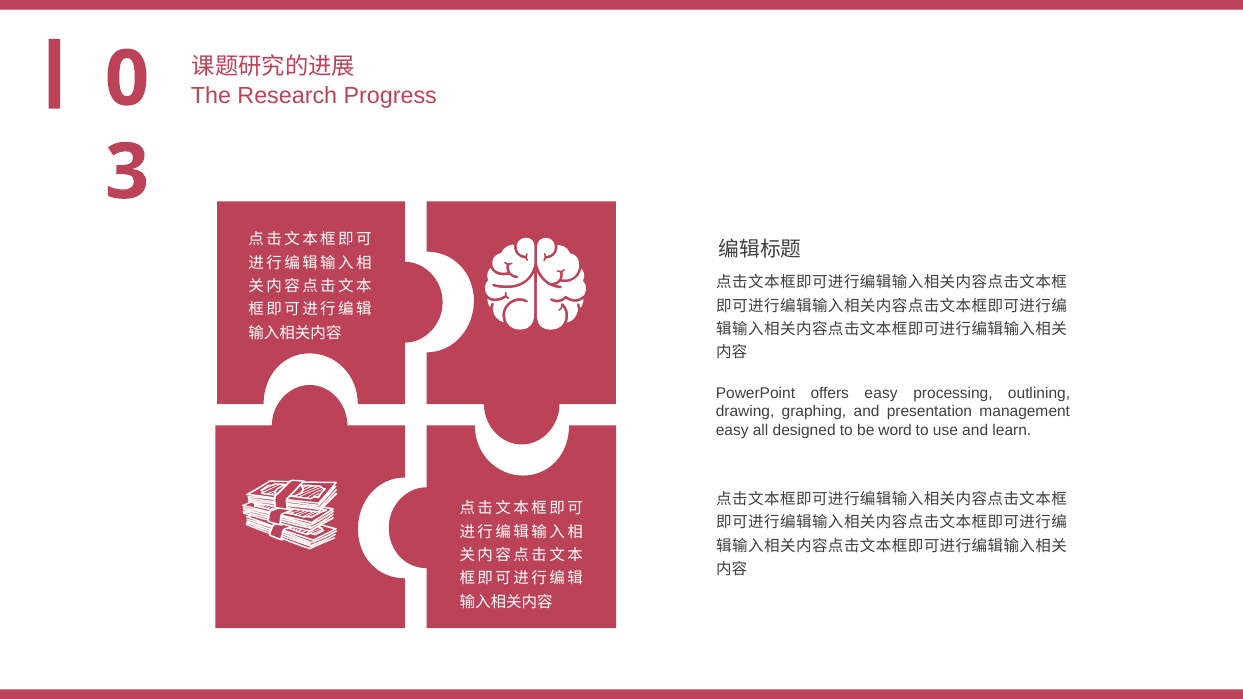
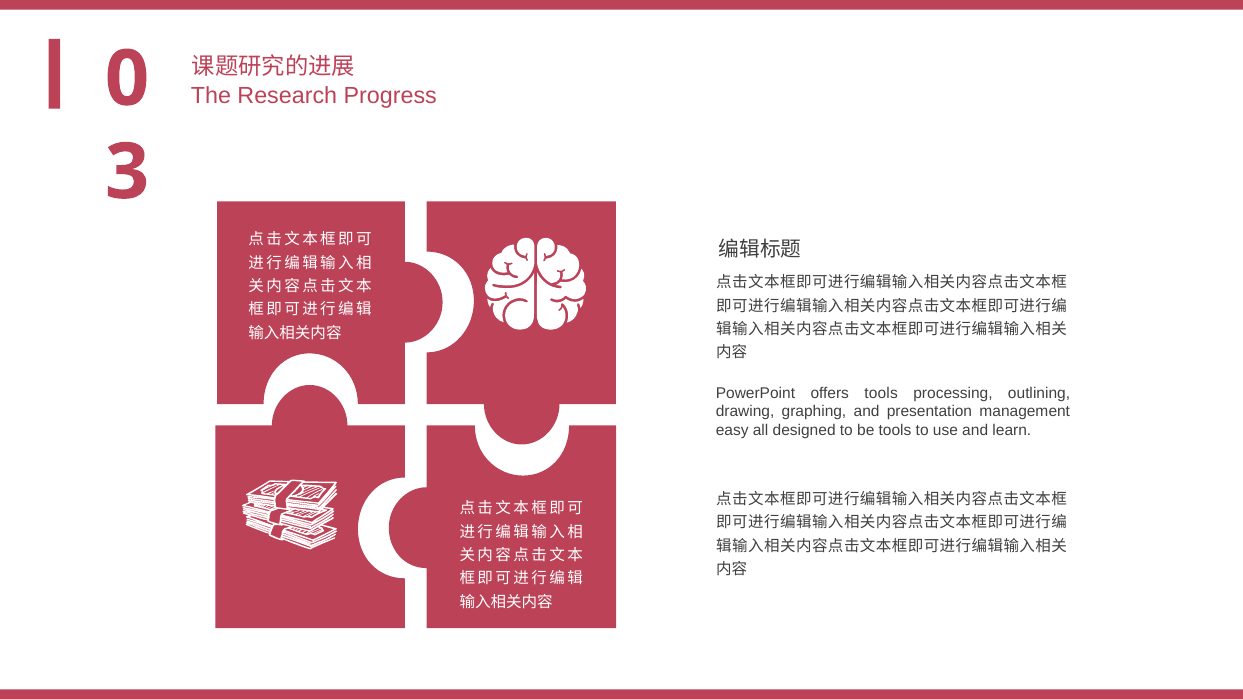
offers easy: easy -> tools
be word: word -> tools
